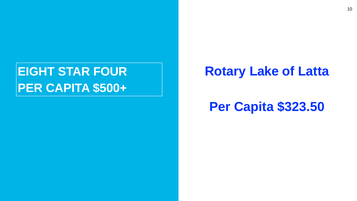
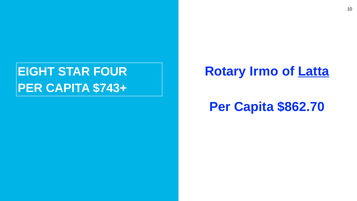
Lake: Lake -> Irmo
Latta underline: none -> present
$500+: $500+ -> $743+
$323.50: $323.50 -> $862.70
